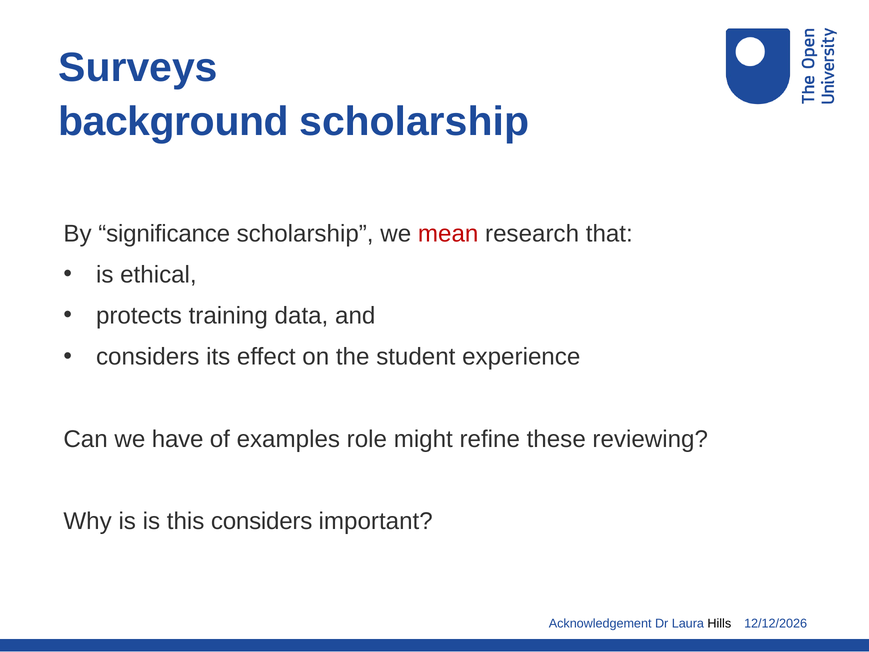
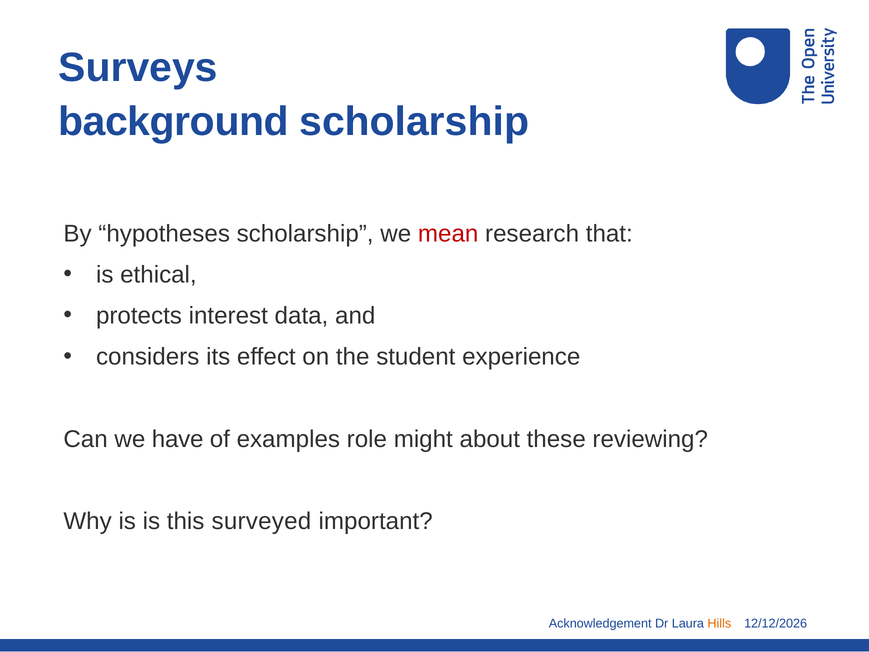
significance: significance -> hypotheses
training: training -> interest
refine: refine -> about
this considers: considers -> surveyed
Hills colour: black -> orange
